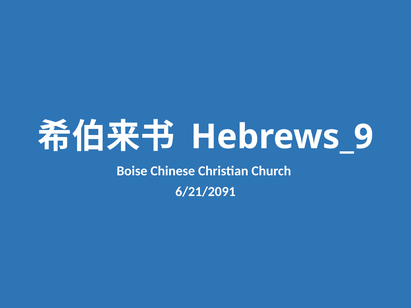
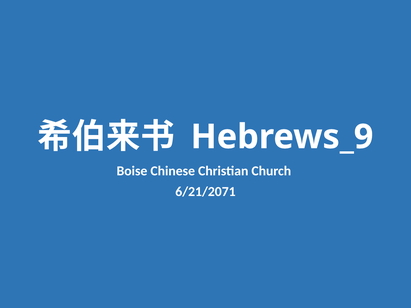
6/21/2091: 6/21/2091 -> 6/21/2071
